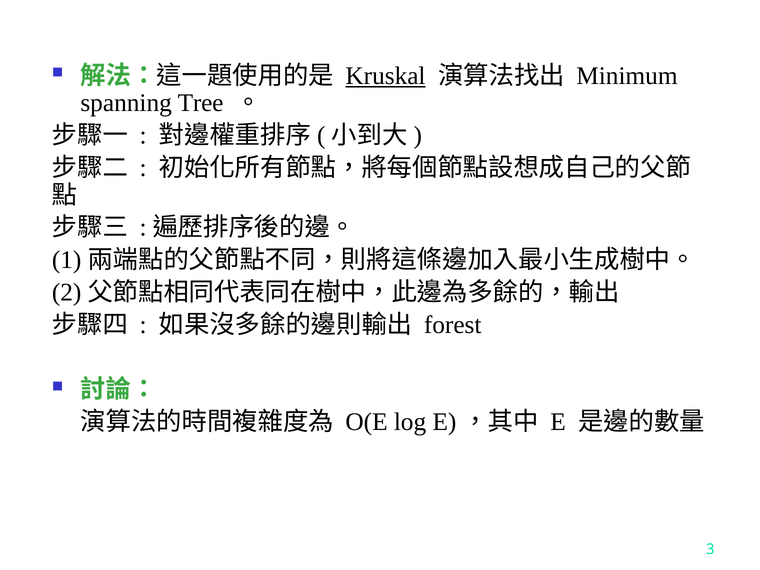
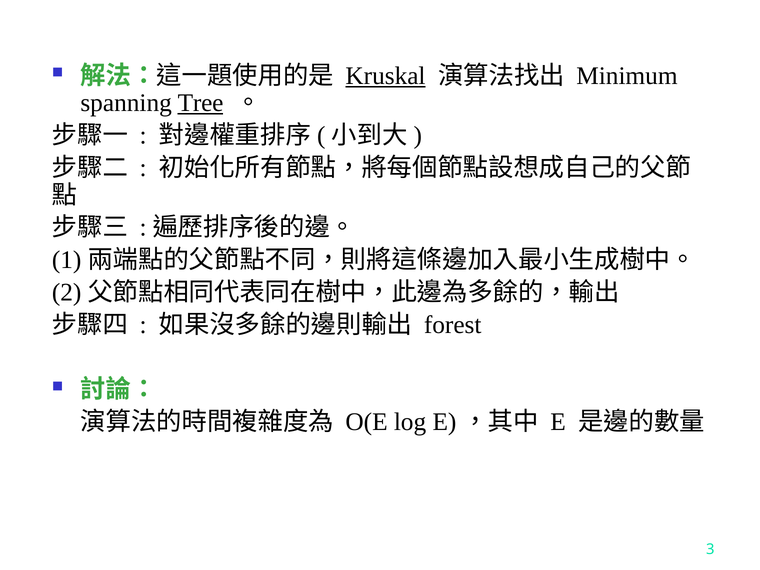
Tree underline: none -> present
